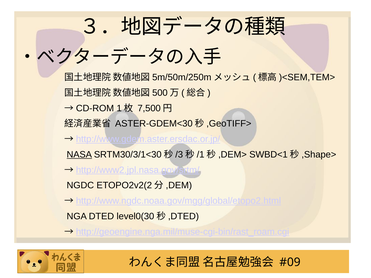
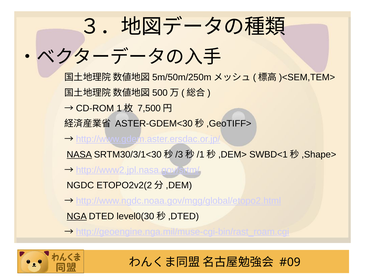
NGA underline: none -> present
